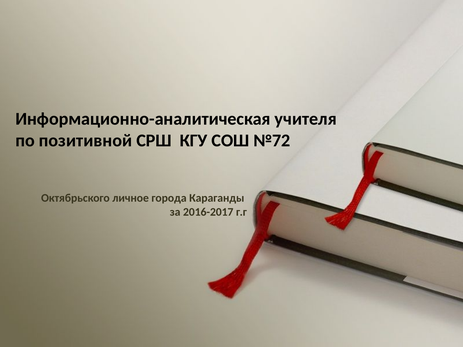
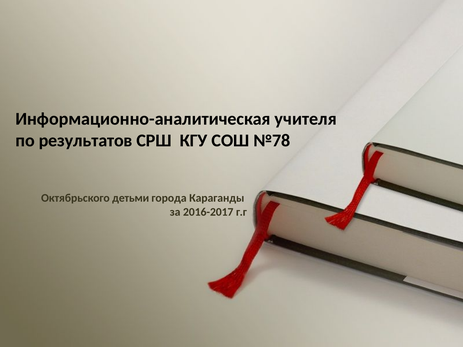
позитивной: позитивной -> результатов
№72: №72 -> №78
личное: личное -> детьми
